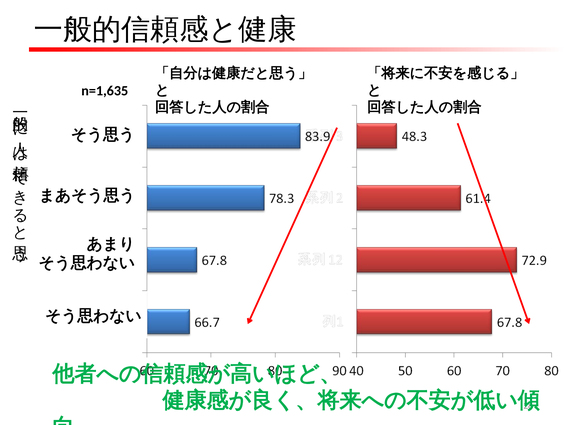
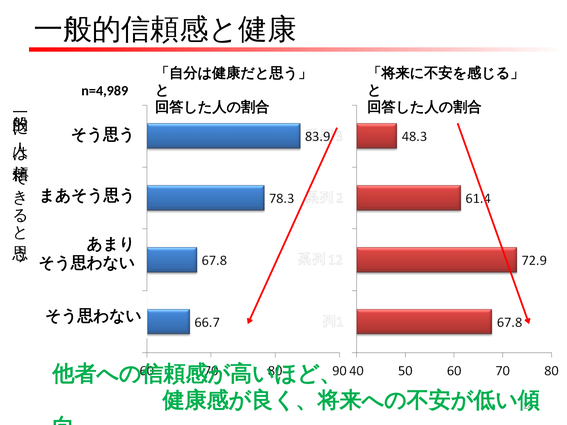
n=1,635: n=1,635 -> n=4,989
